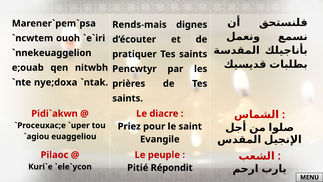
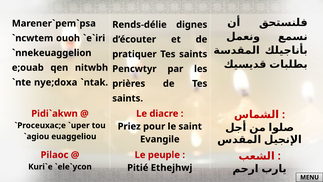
Rends-mais: Rends-mais -> Rends-délie
Répondit: Répondit -> Ethejhwj
